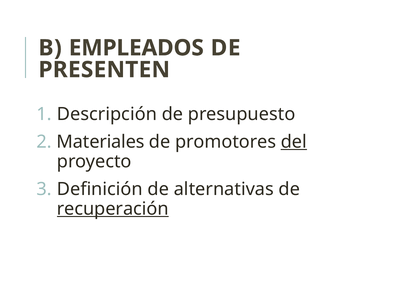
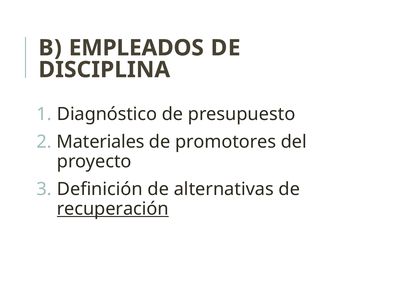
PRESENTEN: PRESENTEN -> DISCIPLINA
Descripción: Descripción -> Diagnóstico
del underline: present -> none
